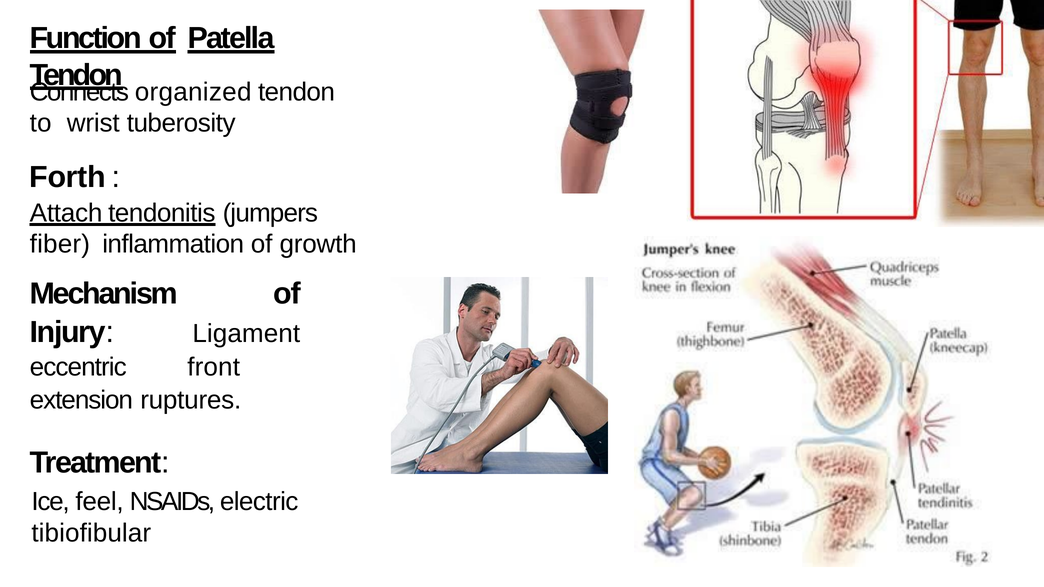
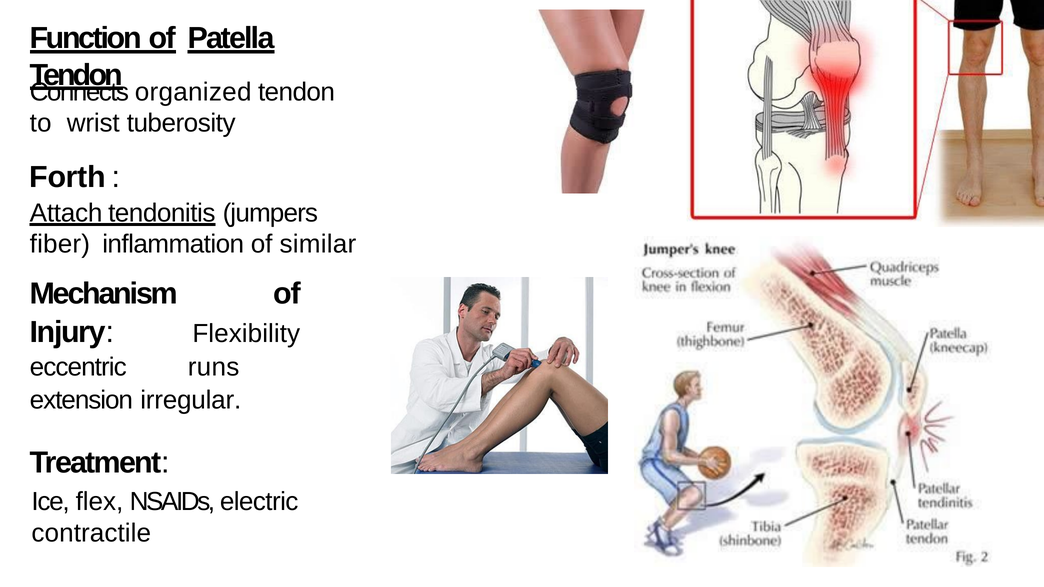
growth: growth -> similar
Ligament: Ligament -> Flexibility
front: front -> runs
ruptures: ruptures -> irregular
feel: feel -> flex
tibiofibular: tibiofibular -> contractile
